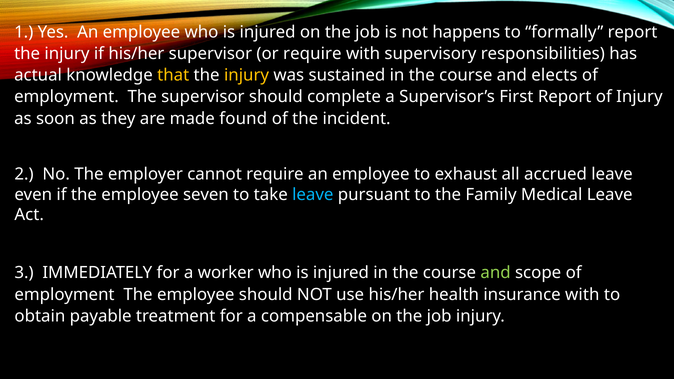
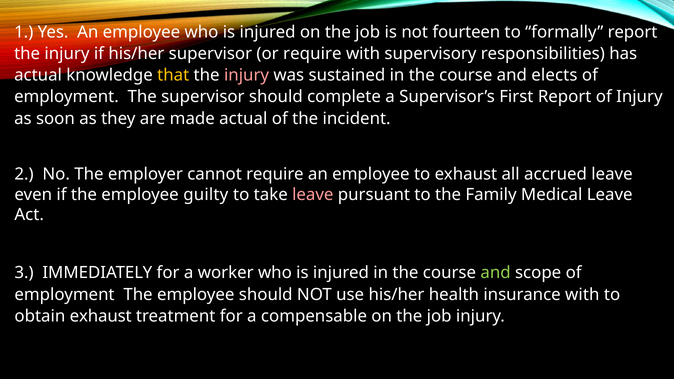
happens: happens -> fourteen
injury at (247, 75) colour: yellow -> pink
made found: found -> actual
seven: seven -> guilty
leave at (313, 195) colour: light blue -> pink
obtain payable: payable -> exhaust
